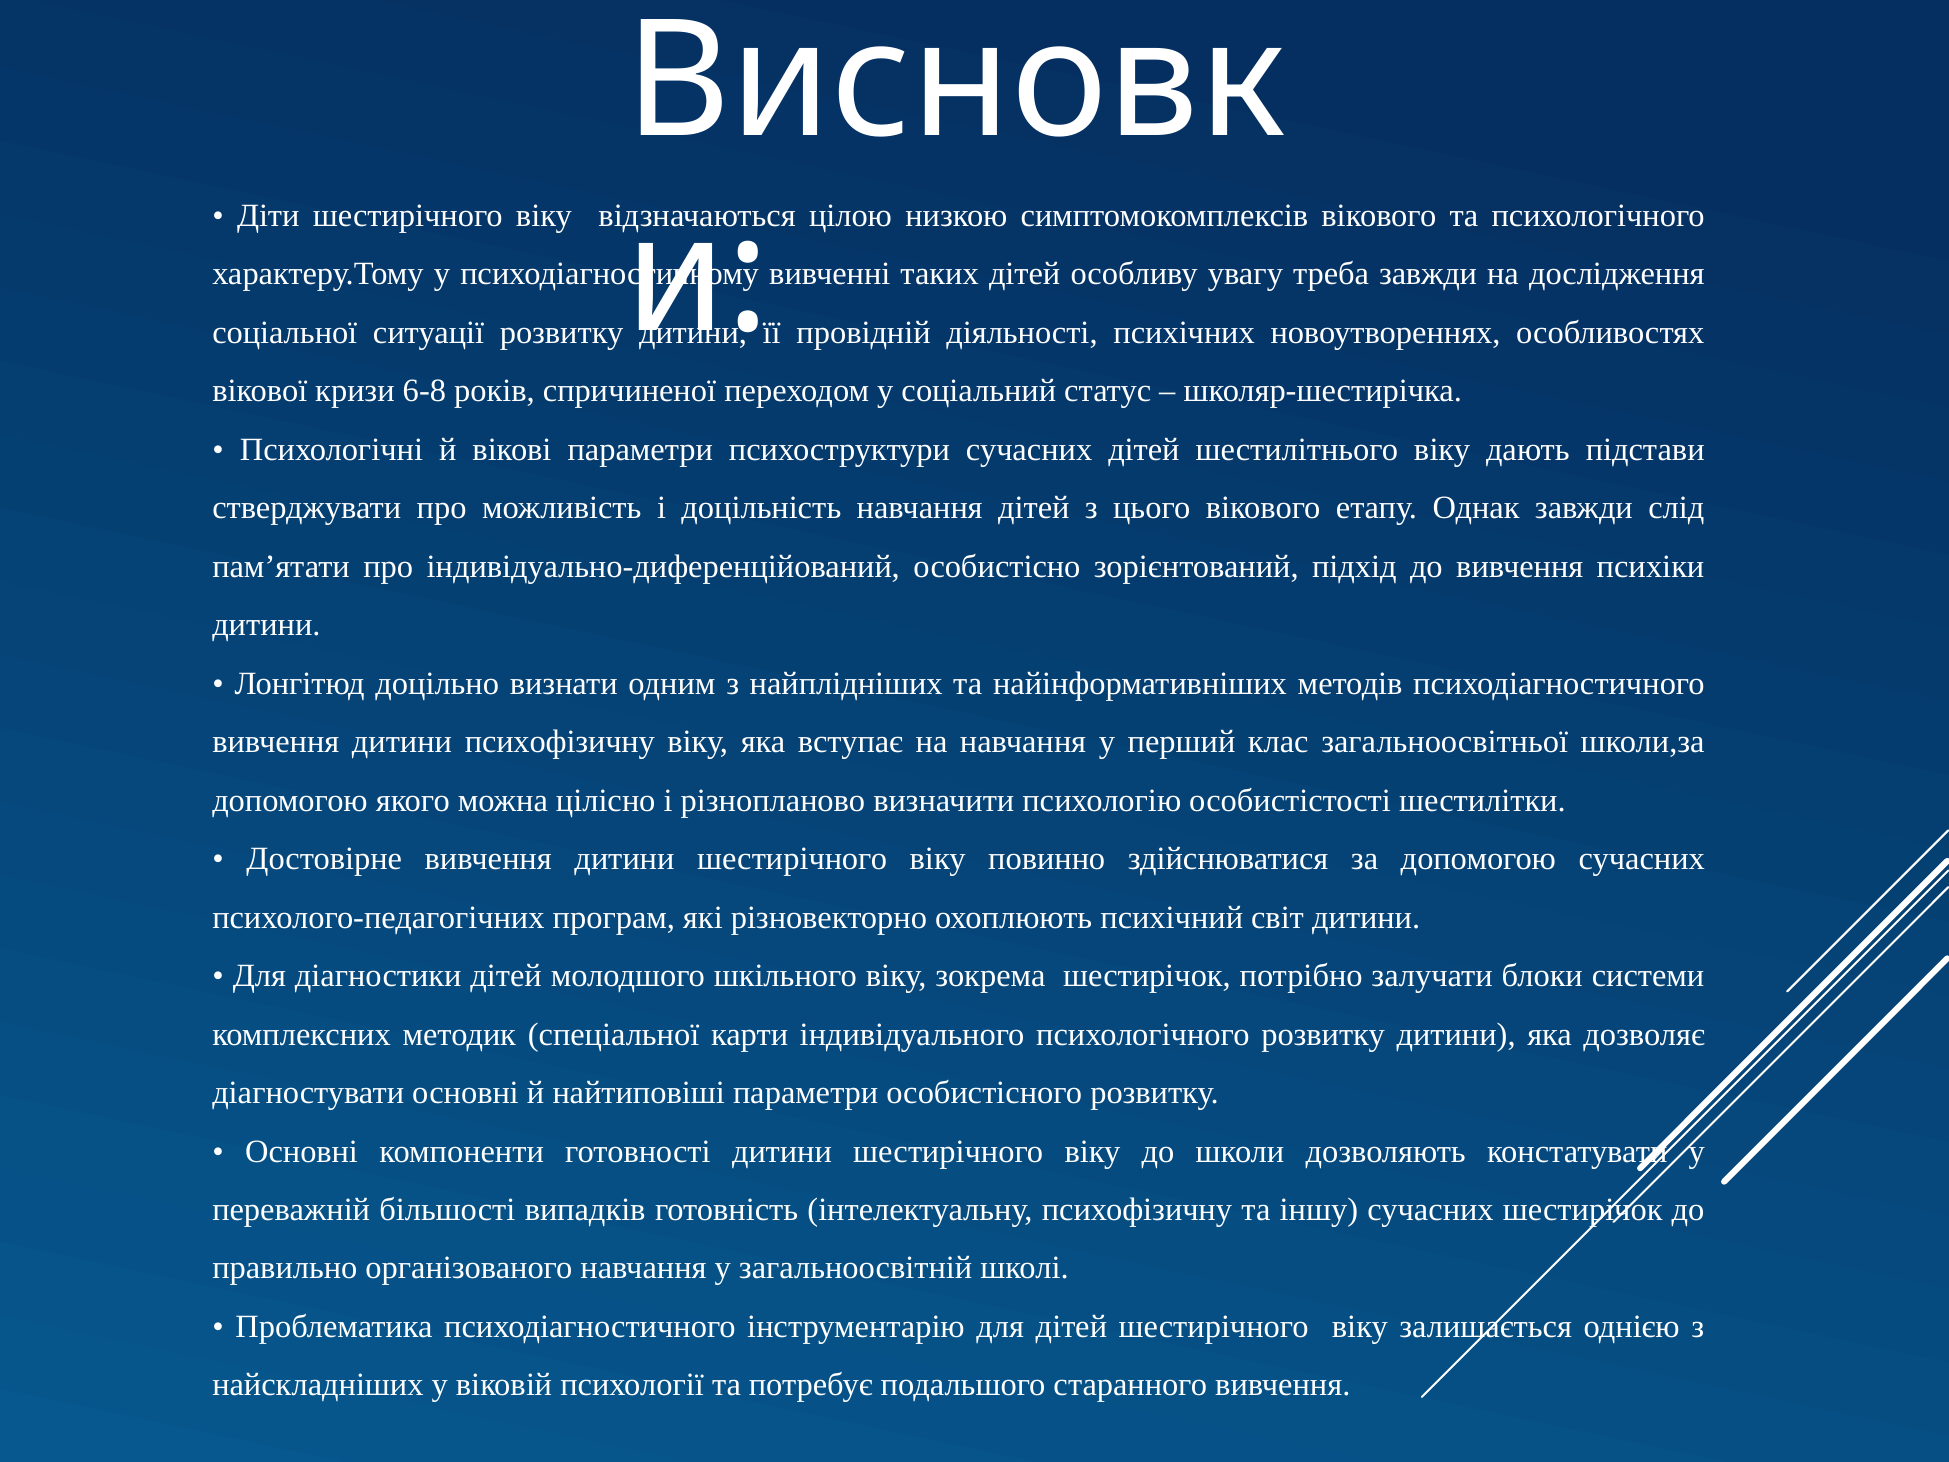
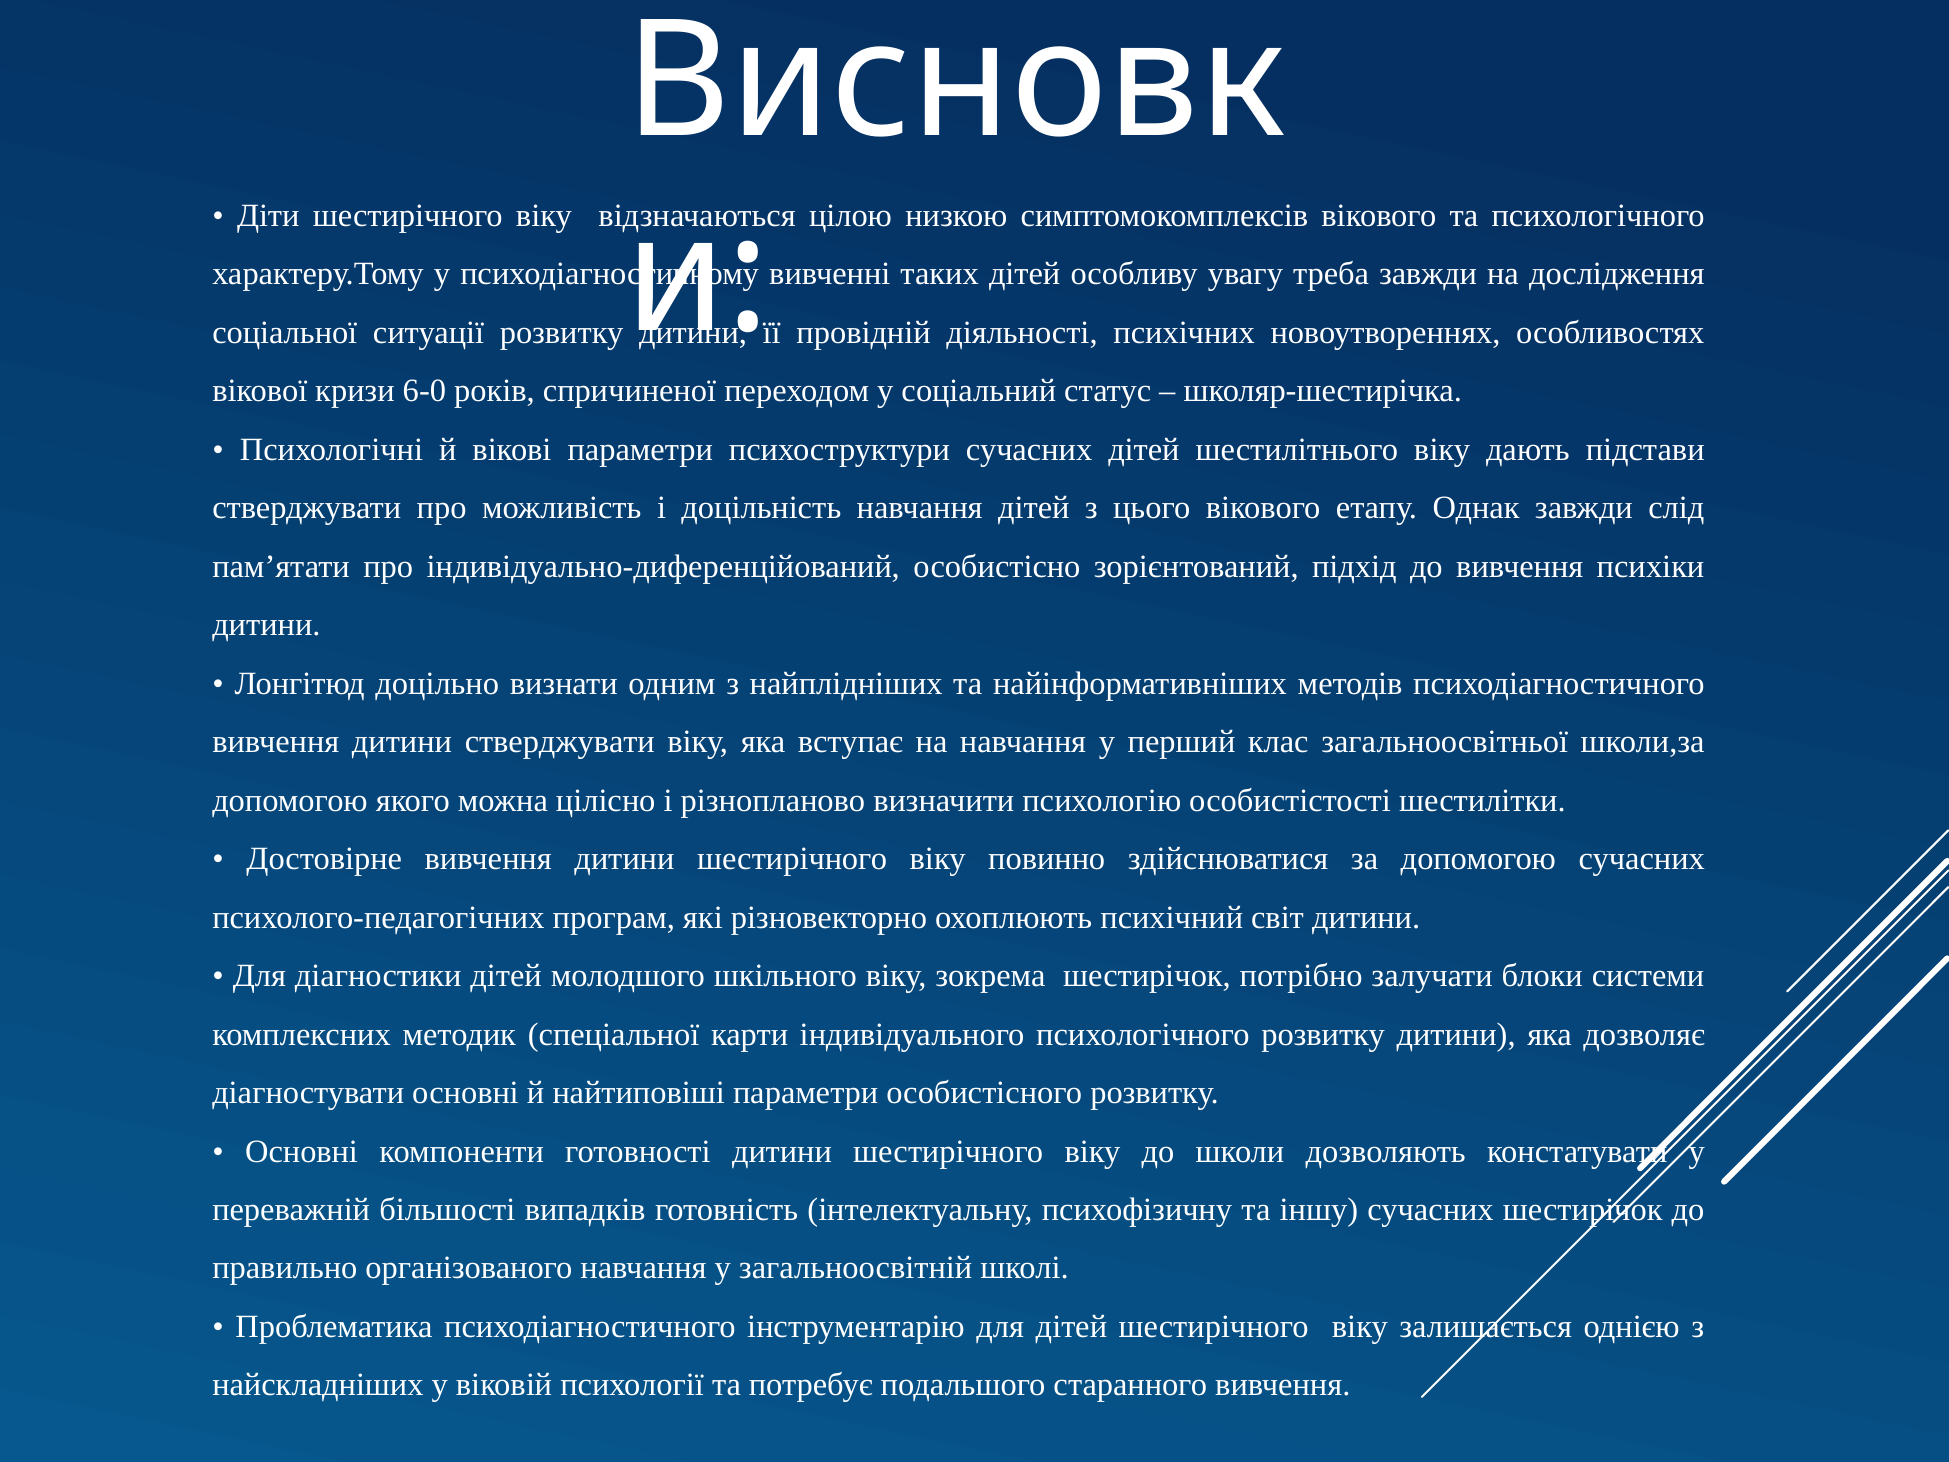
6-8: 6-8 -> 6-0
дитини психофізичну: психофізичну -> стверджувати
